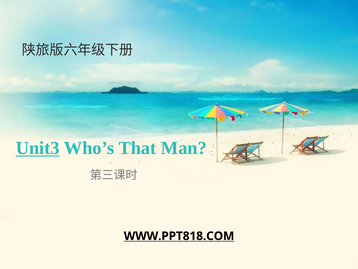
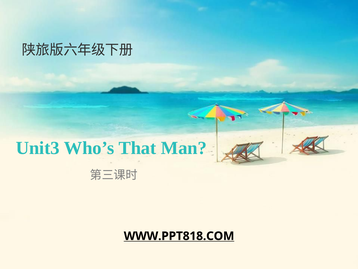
Unit3 underline: present -> none
